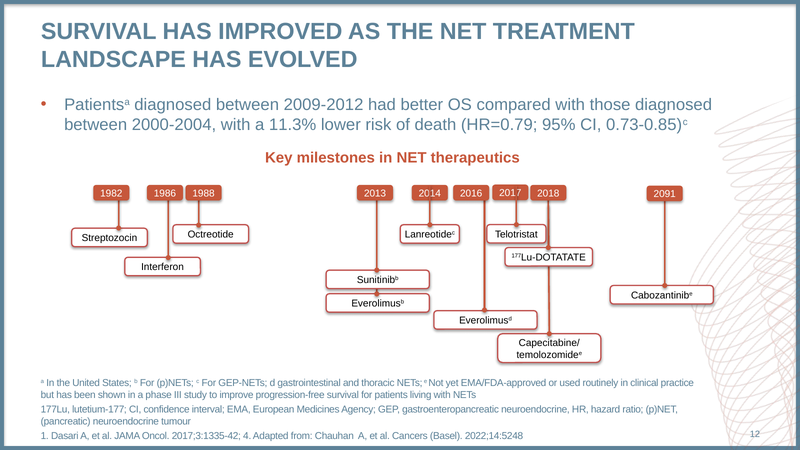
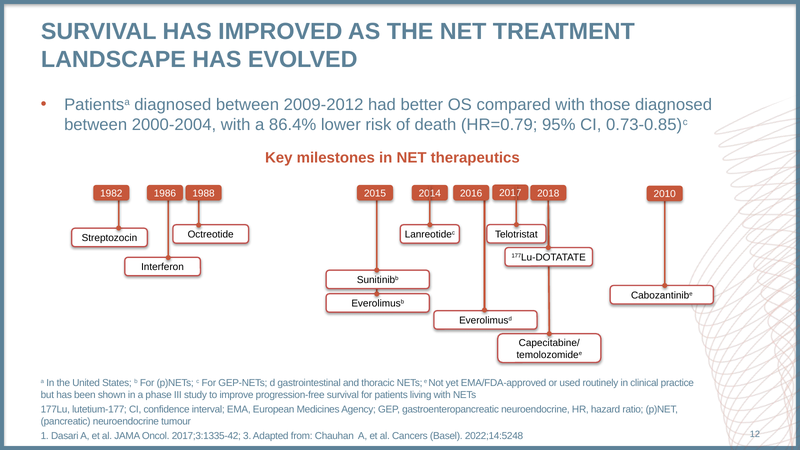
11.3%: 11.3% -> 86.4%
2013: 2013 -> 2015
2091: 2091 -> 2010
4: 4 -> 3
